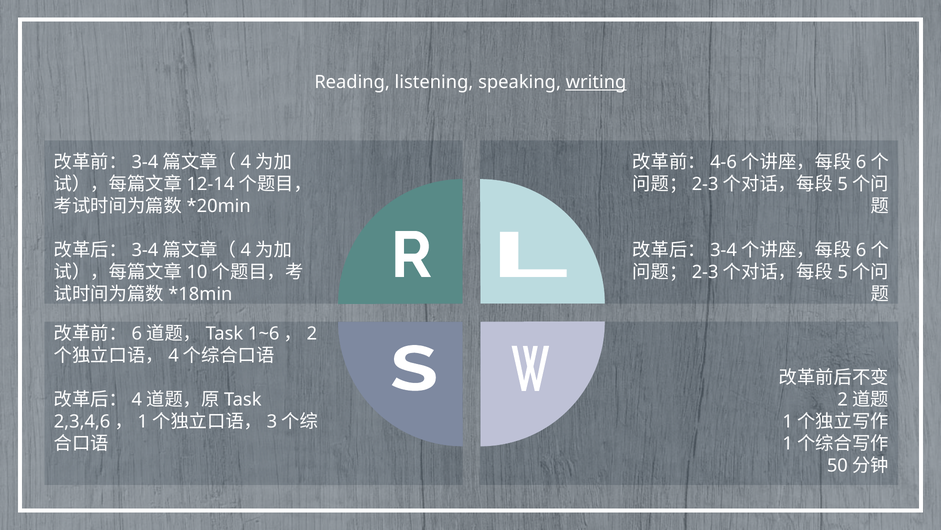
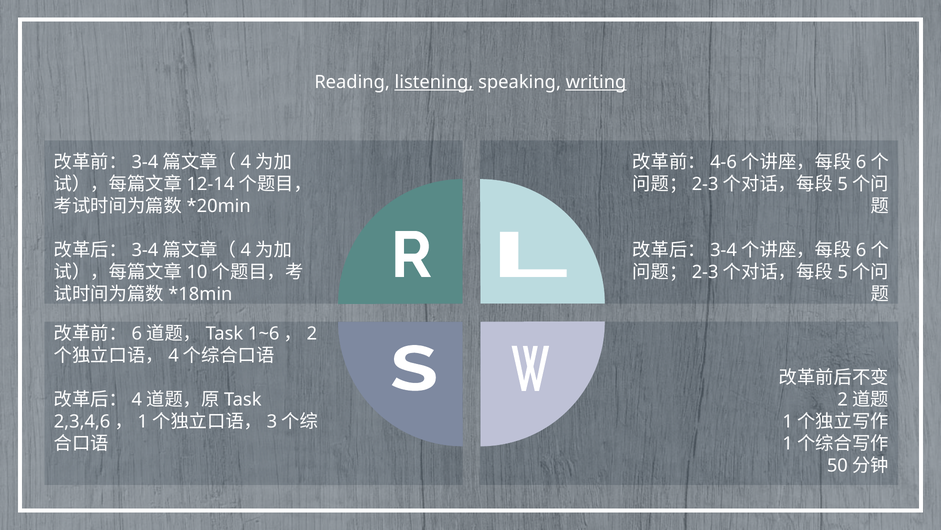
listening underline: none -> present
